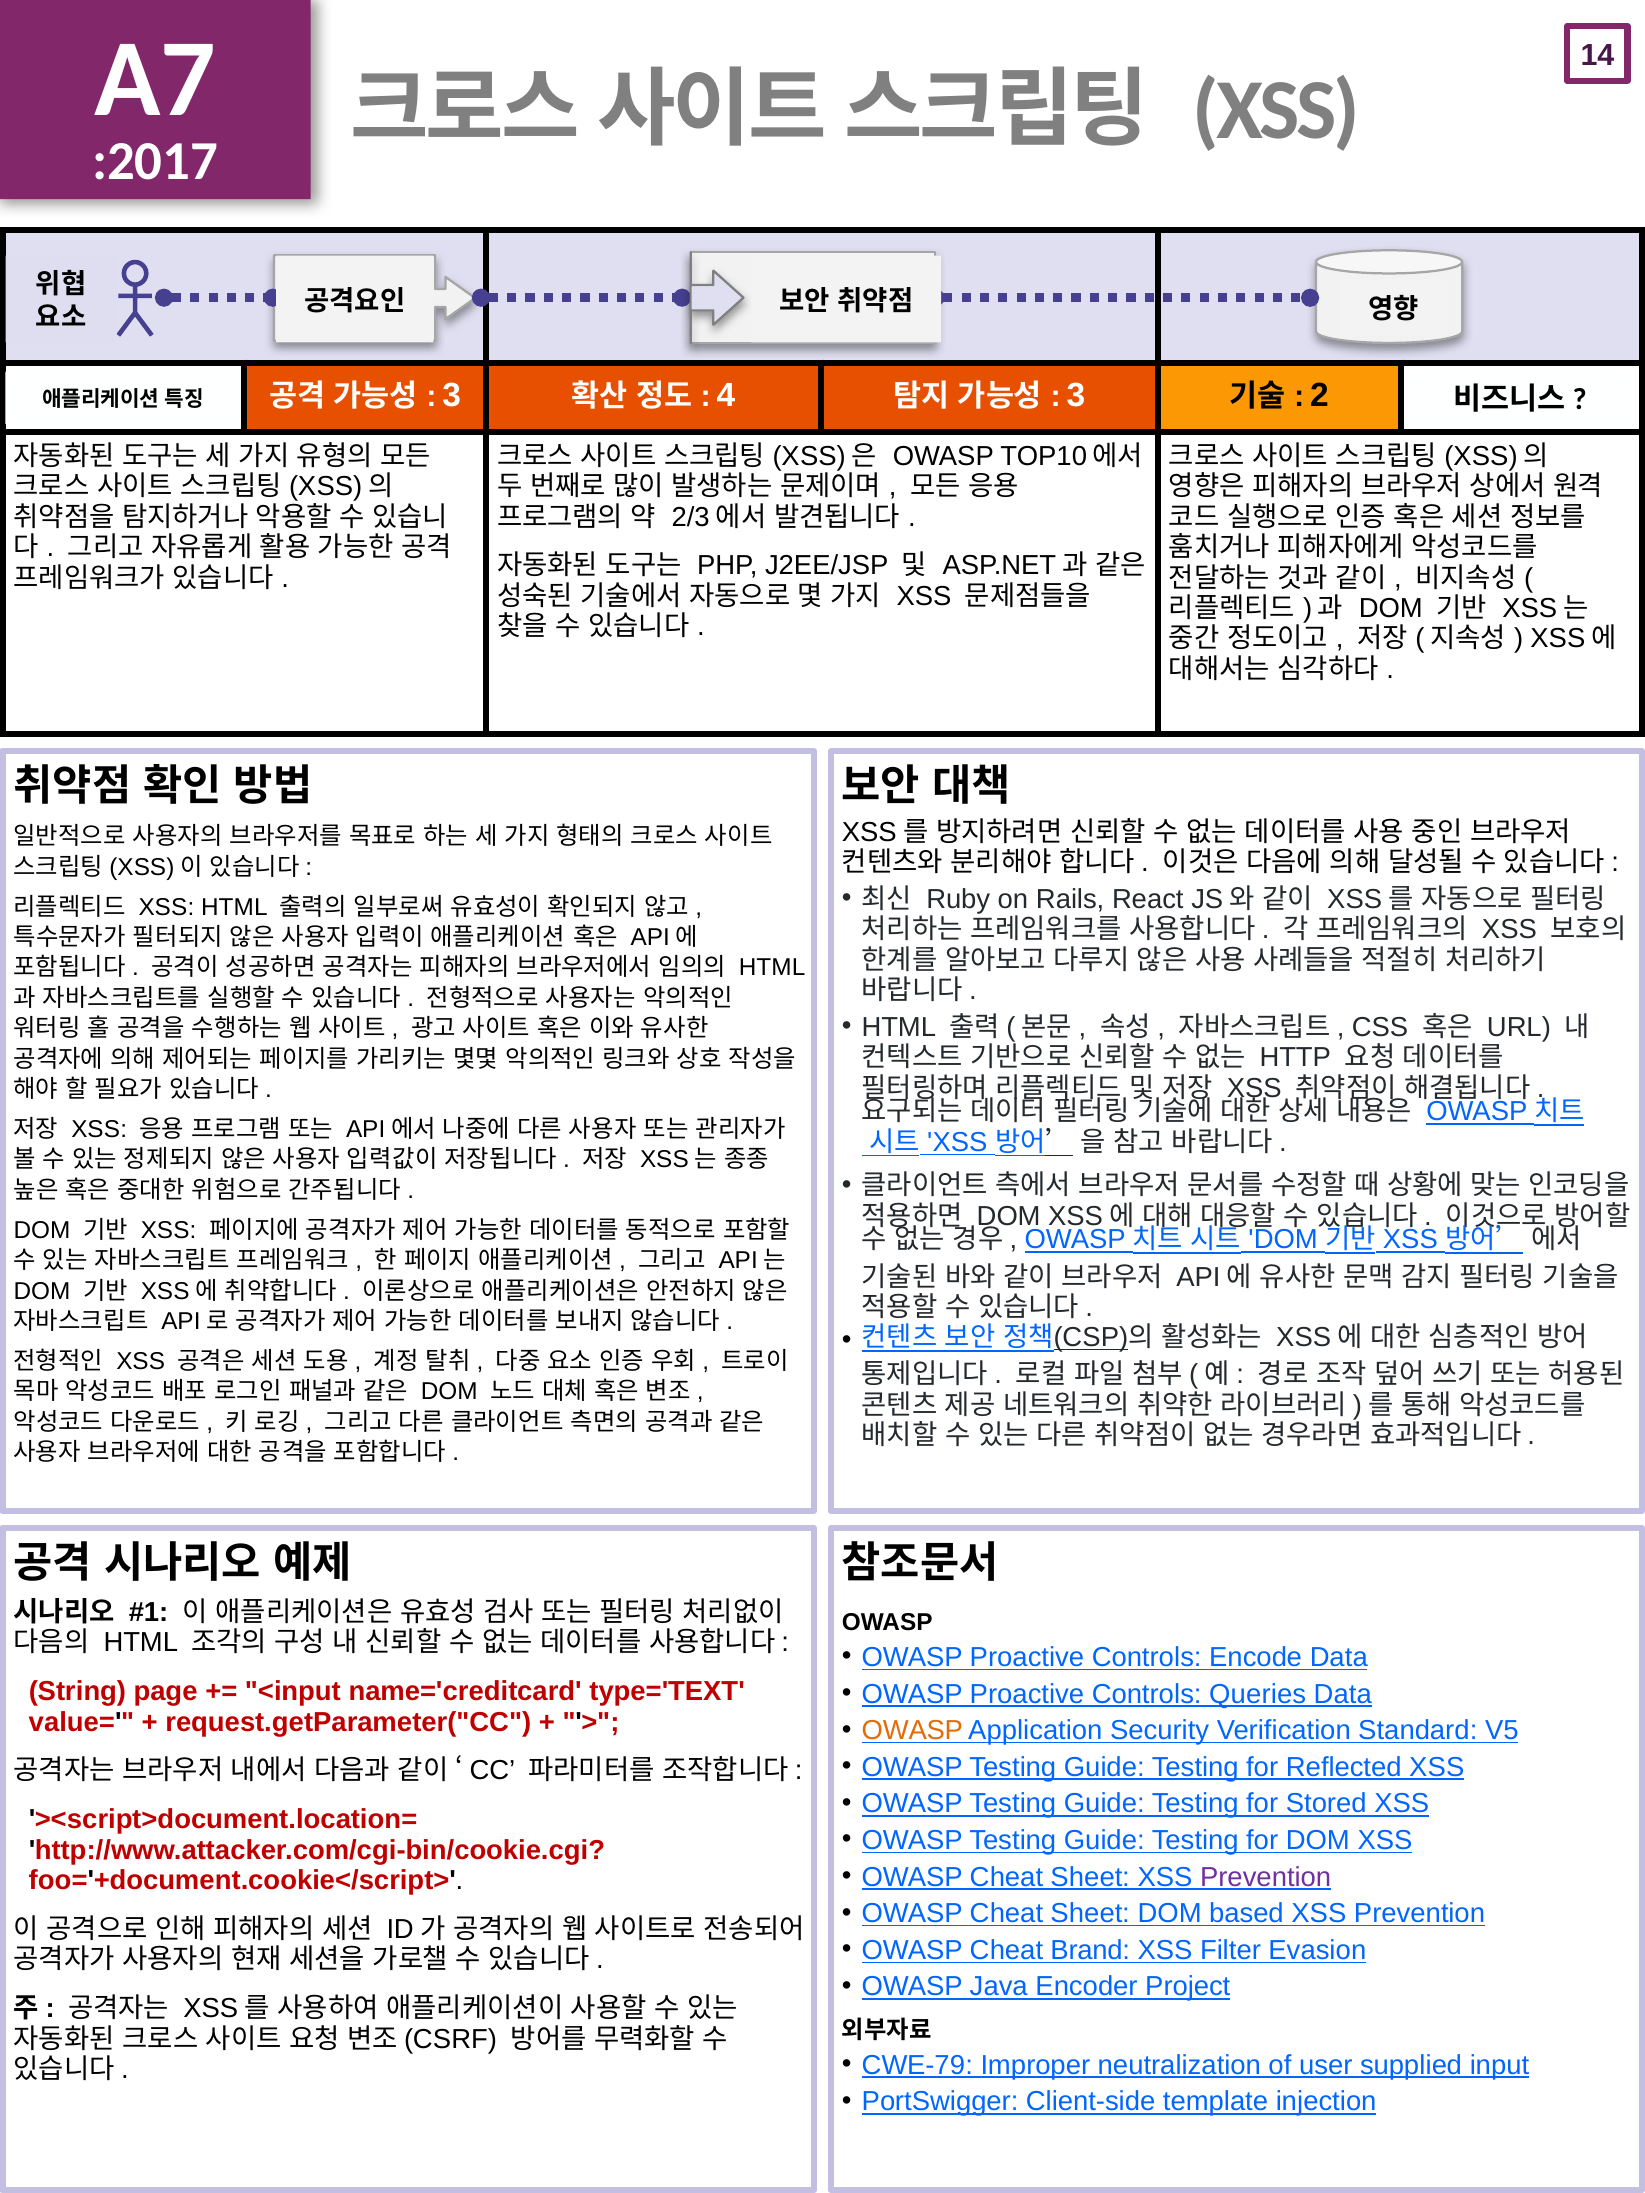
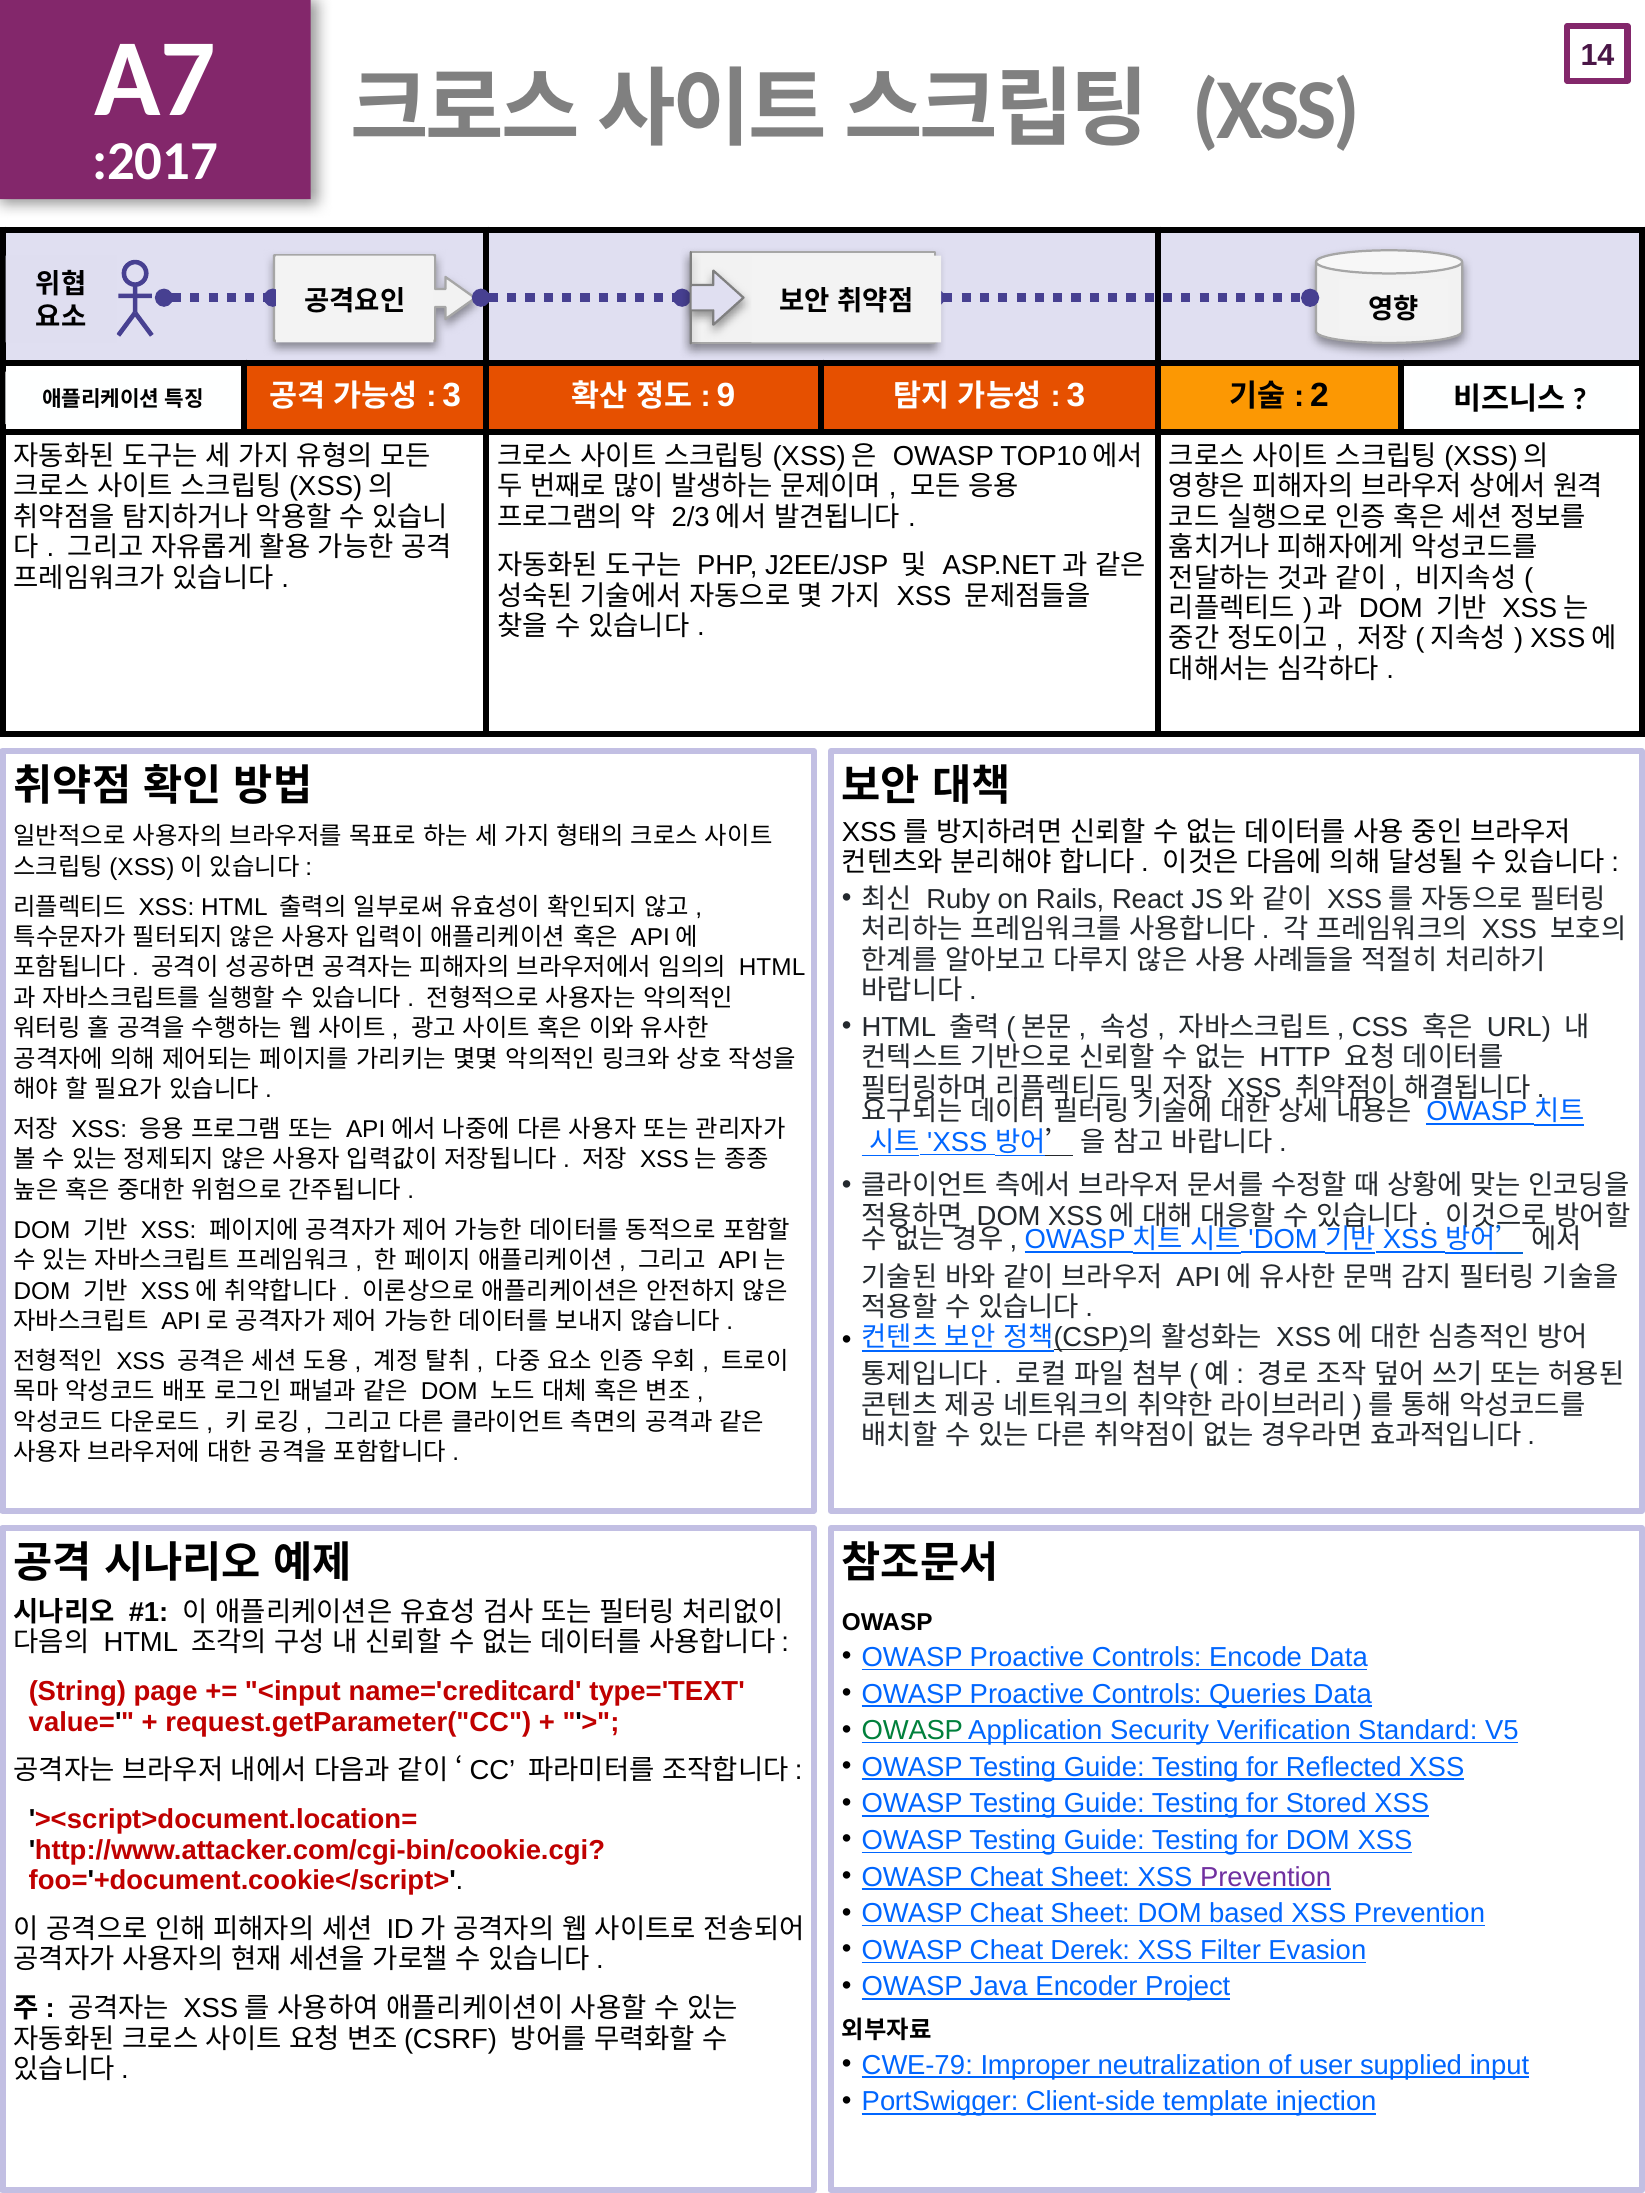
4: 4 -> 9
OWASP at (912, 1731) colour: orange -> green
Brand: Brand -> Derek
